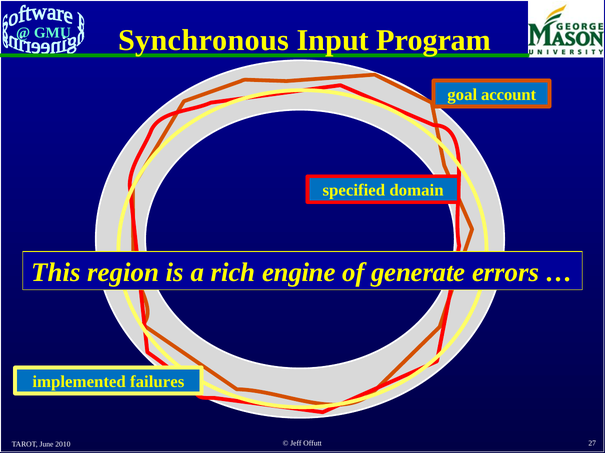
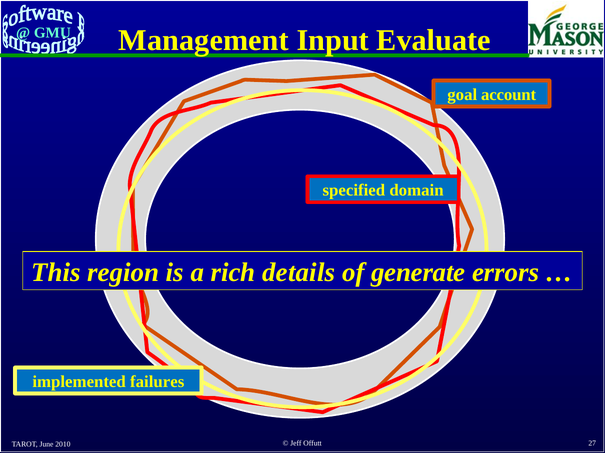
Synchronous: Synchronous -> Management
Program: Program -> Evaluate
engine: engine -> details
